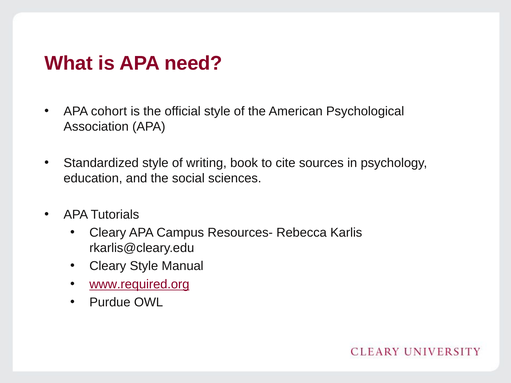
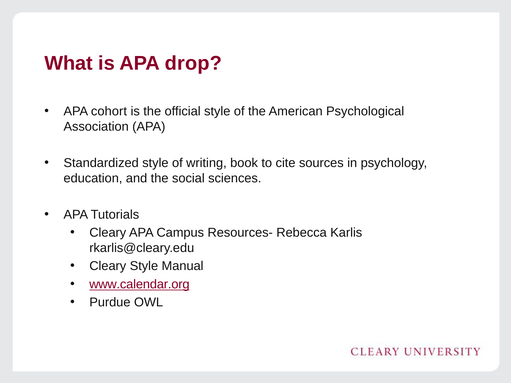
need: need -> drop
www.required.org: www.required.org -> www.calendar.org
